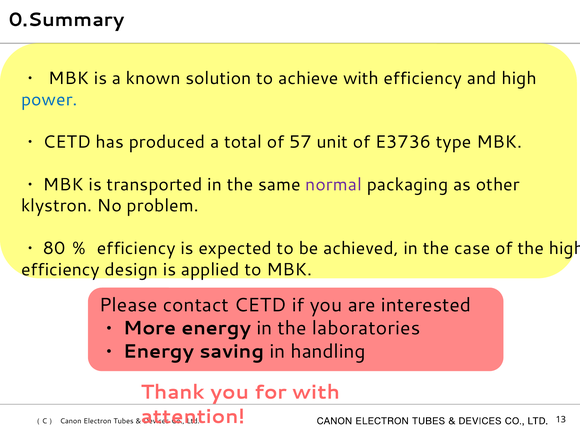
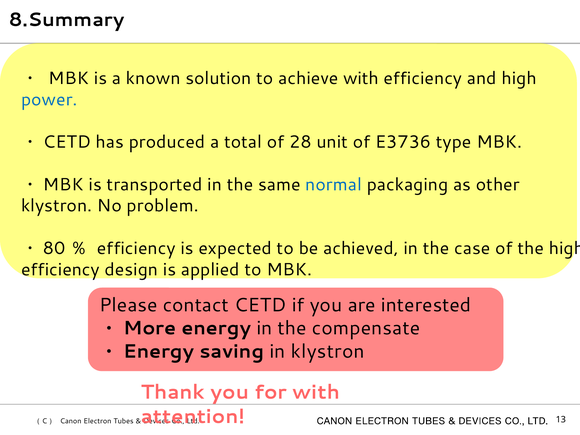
0.Summary: 0.Summary -> 8.Summary
57: 57 -> 28
normal colour: purple -> blue
laboratories: laboratories -> compensate
in handling: handling -> klystron
